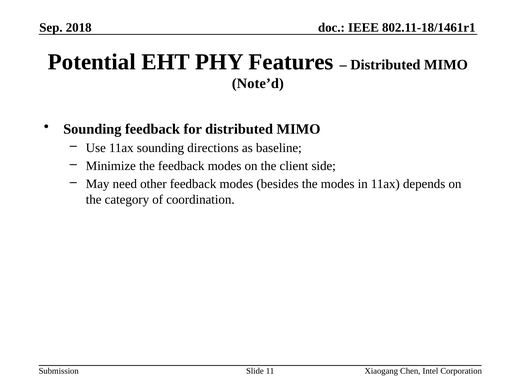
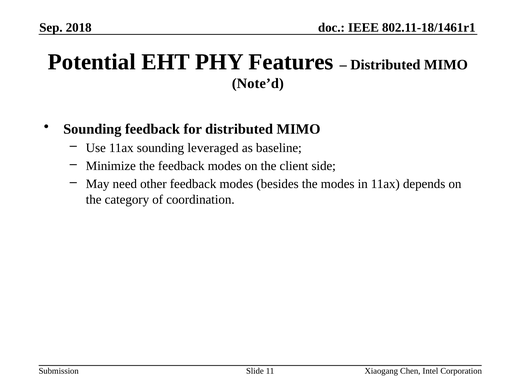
directions: directions -> leveraged
